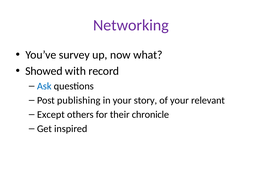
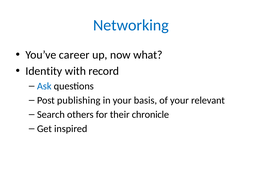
Networking colour: purple -> blue
survey: survey -> career
Showed: Showed -> Identity
story: story -> basis
Except: Except -> Search
